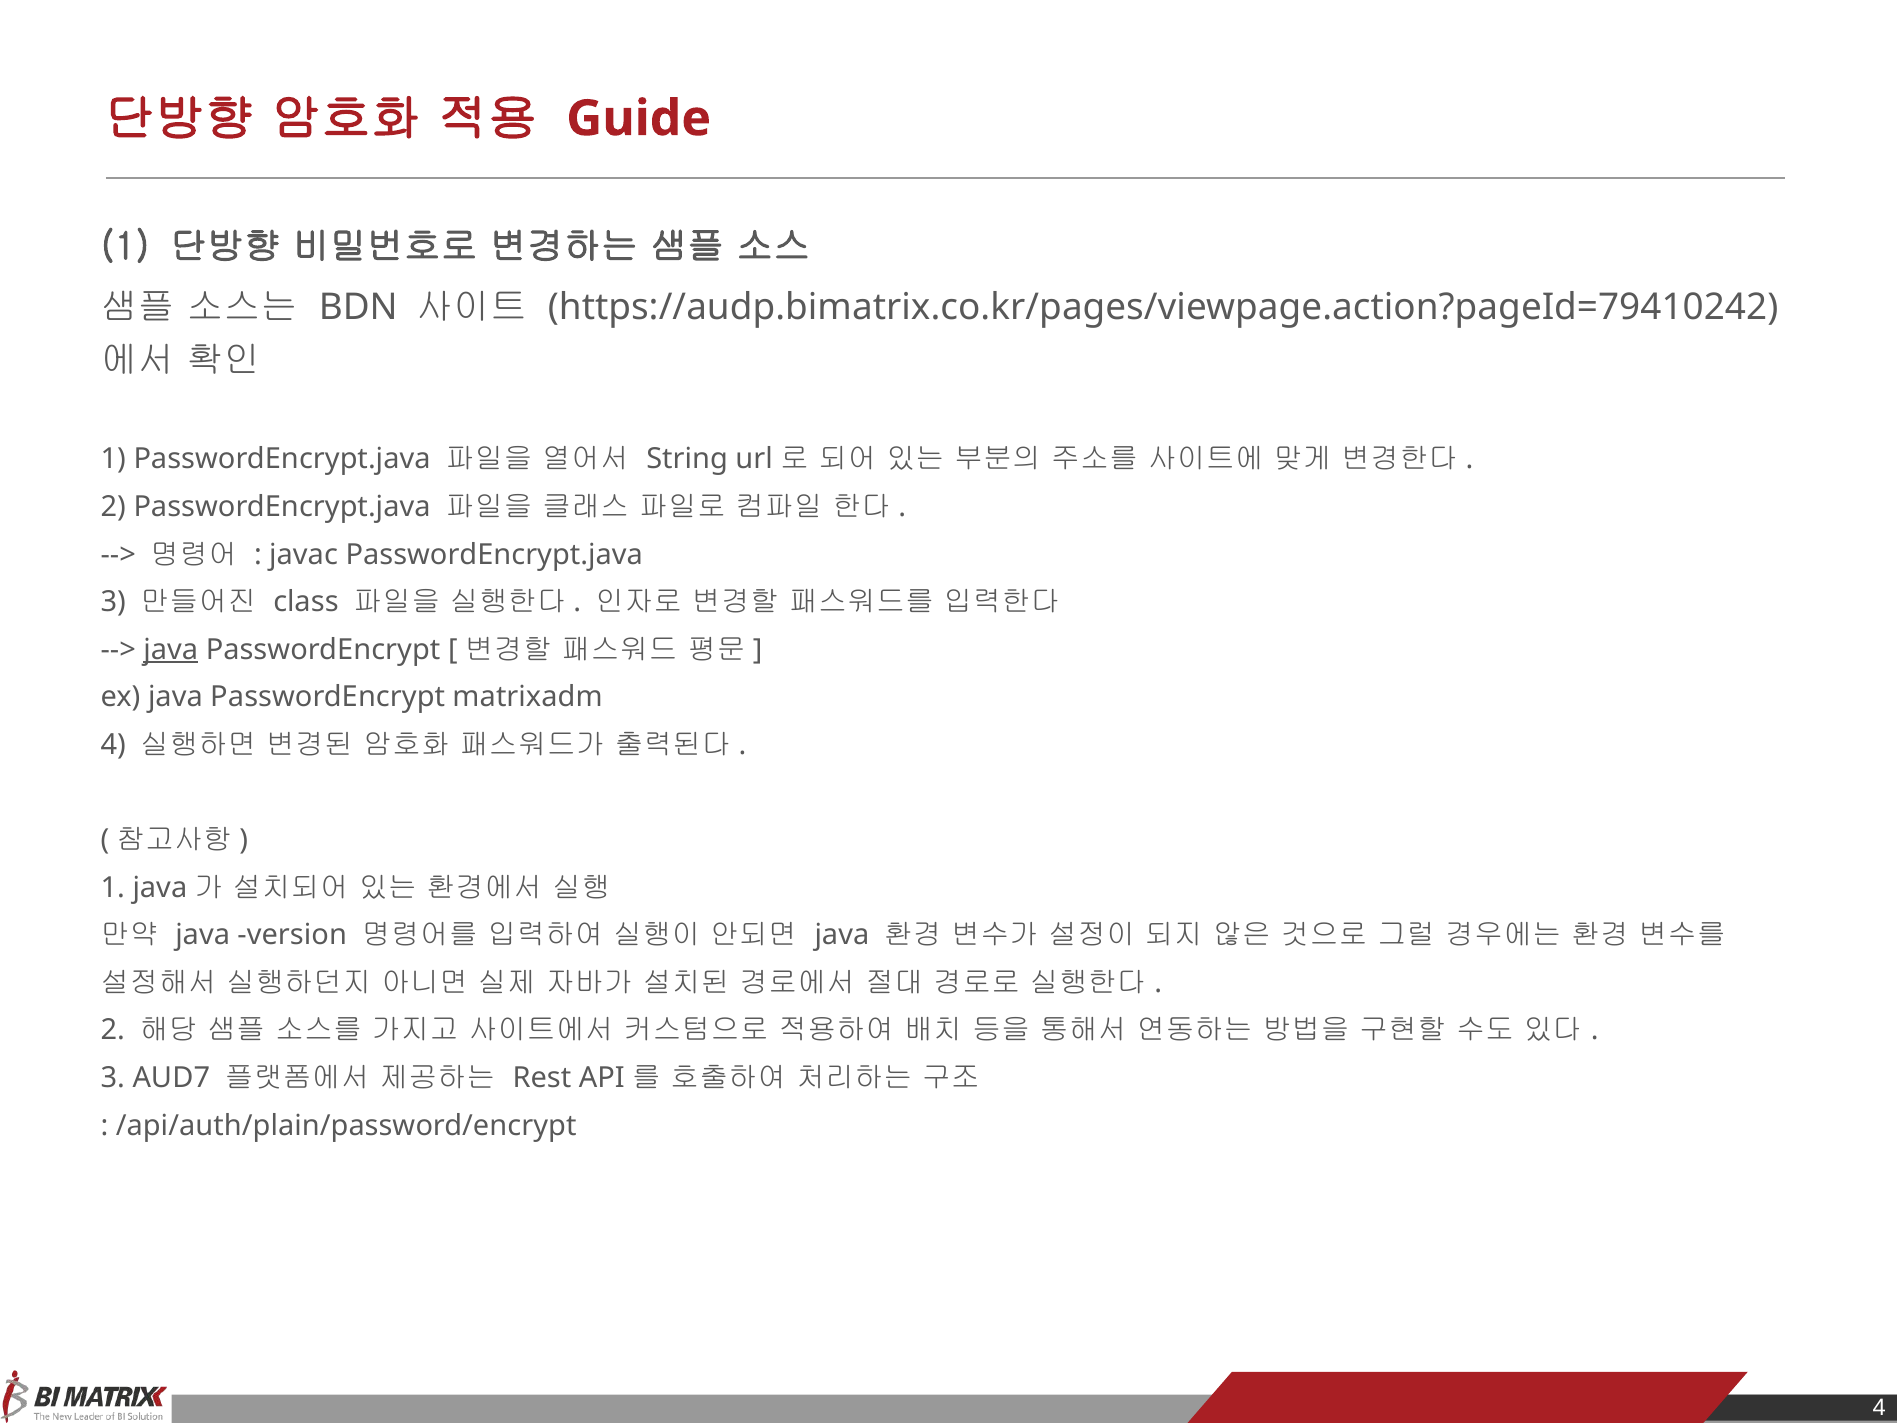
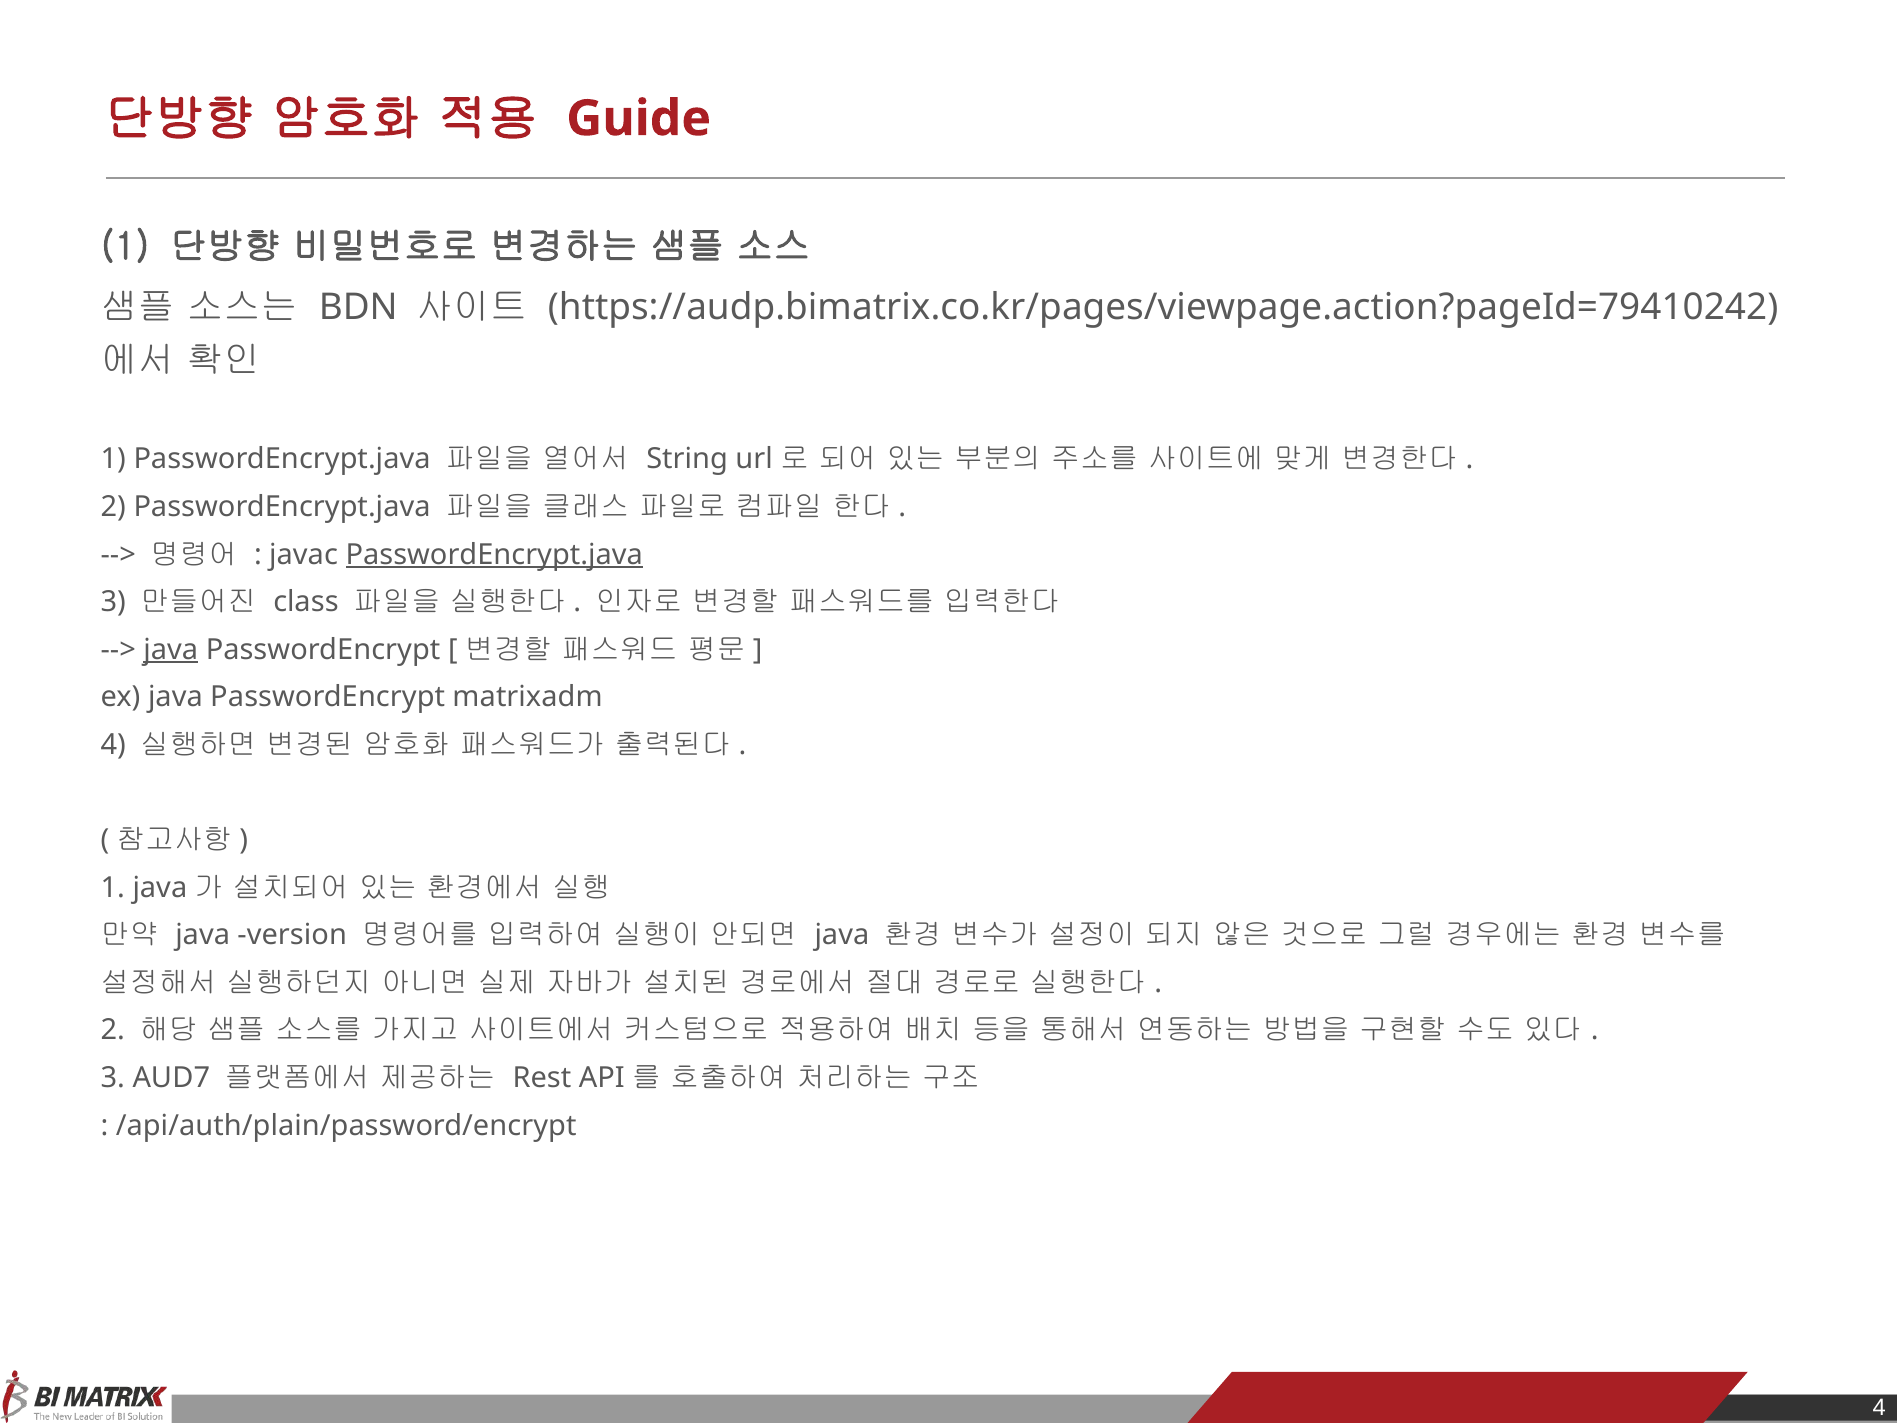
PasswordEncrypt.java at (494, 554) underline: none -> present
